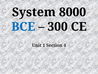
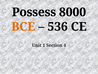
System: System -> Possess
BCE colour: blue -> orange
300: 300 -> 536
